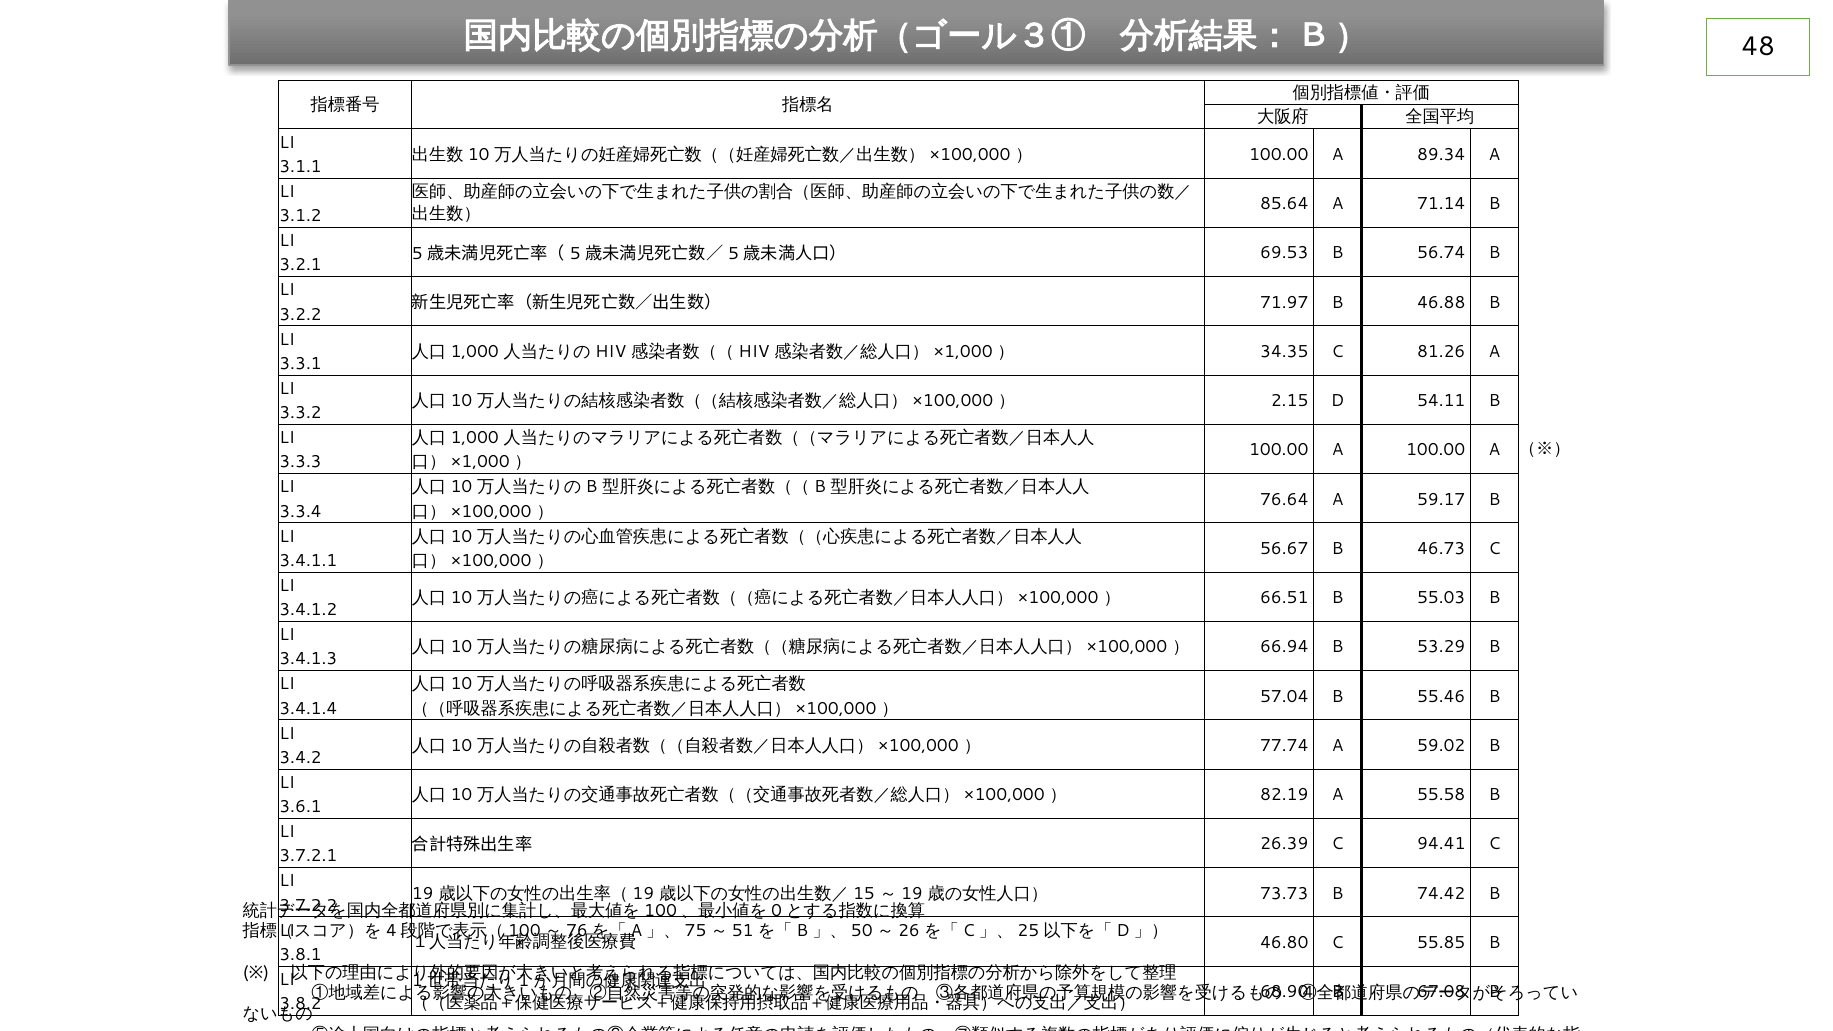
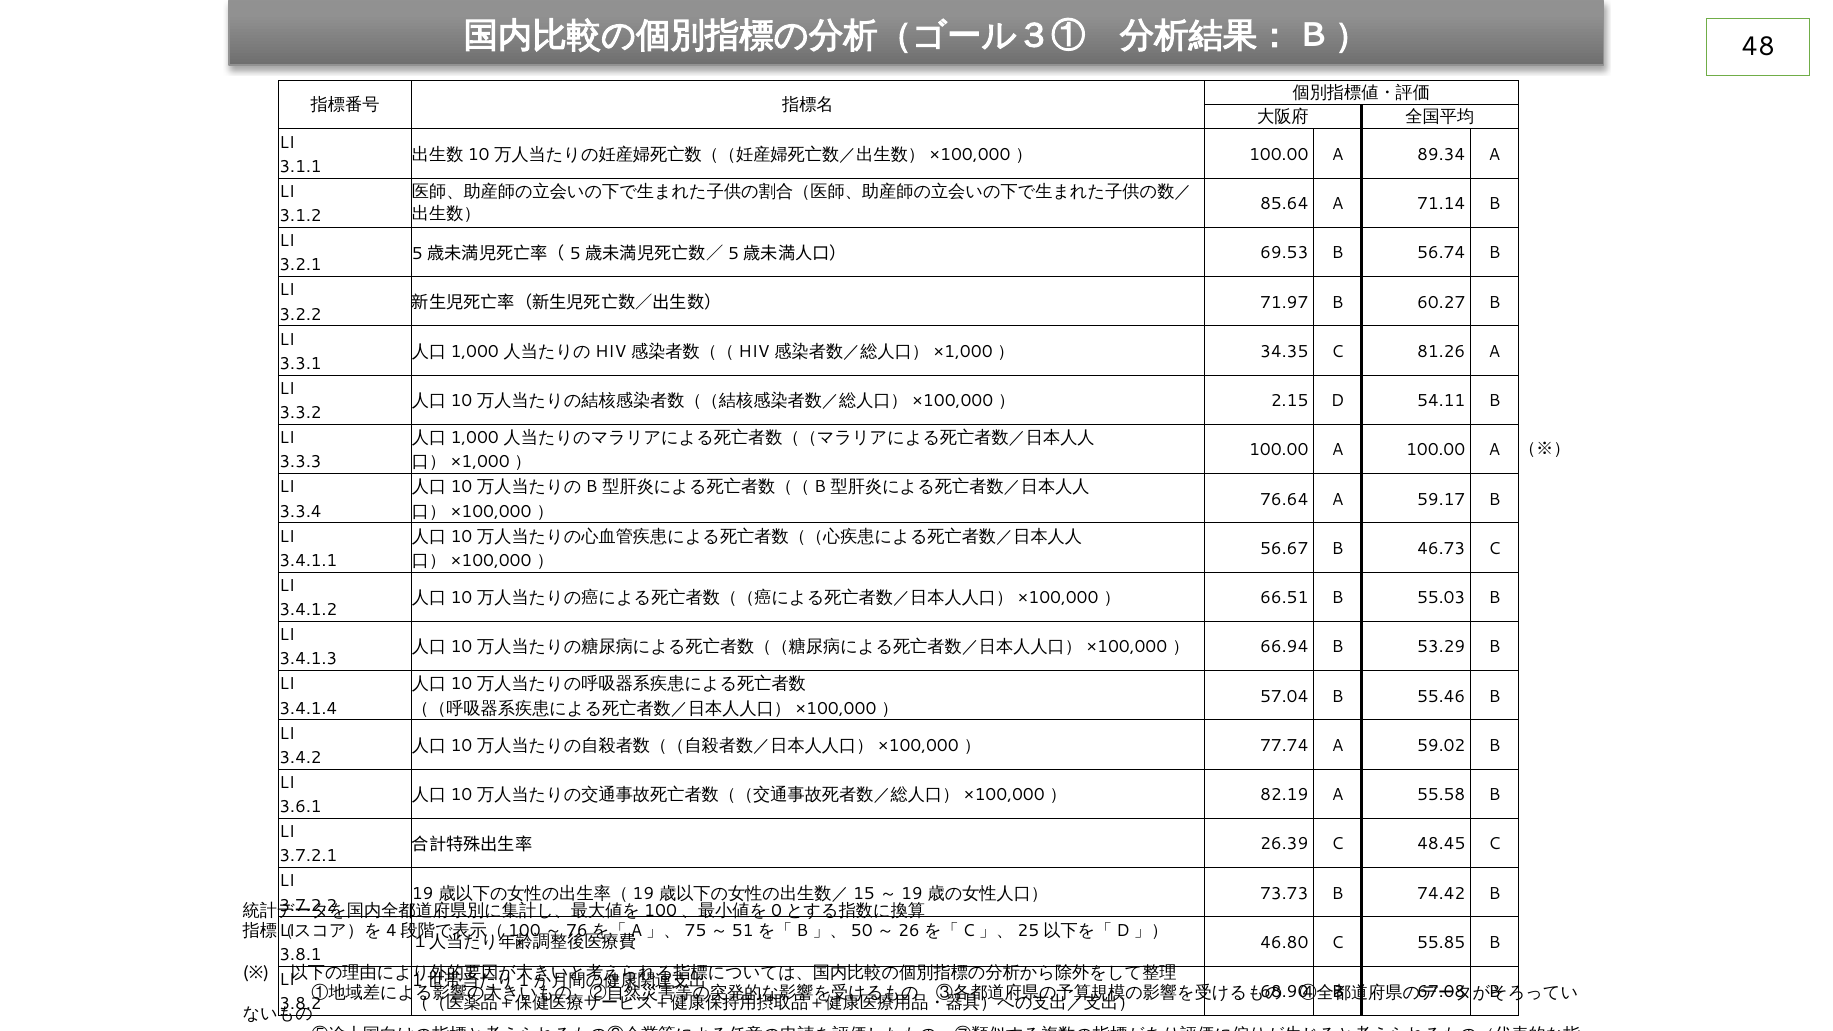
46.88: 46.88 -> 60.27
94.41: 94.41 -> 48.45
